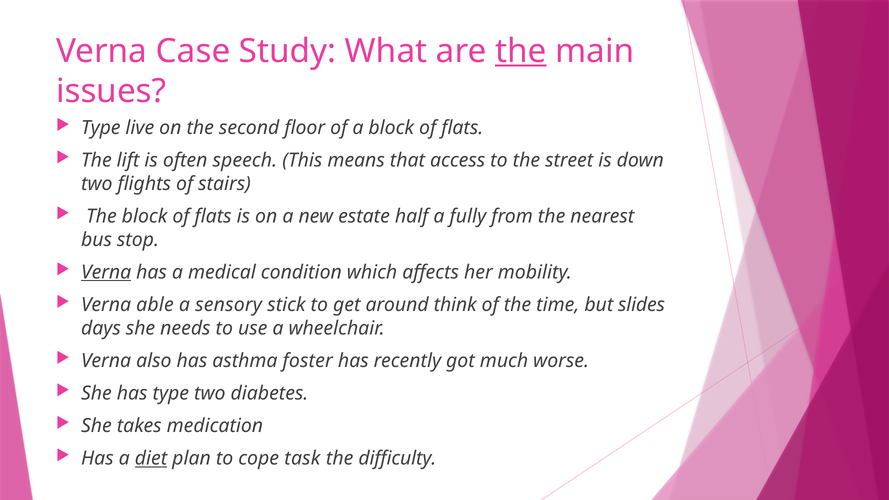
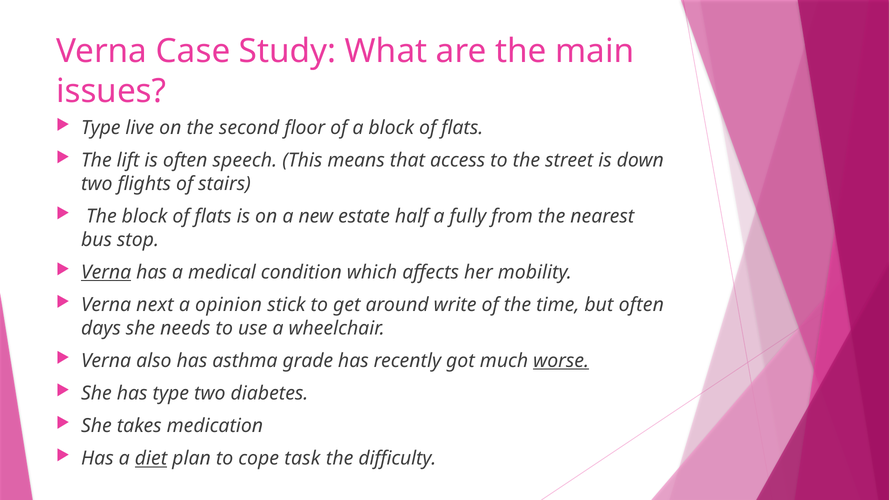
the at (521, 51) underline: present -> none
able: able -> next
sensory: sensory -> opinion
think: think -> write
but slides: slides -> often
foster: foster -> grade
worse underline: none -> present
